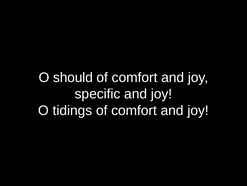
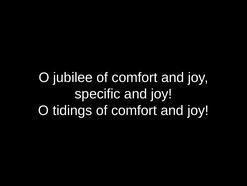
should: should -> jubilee
